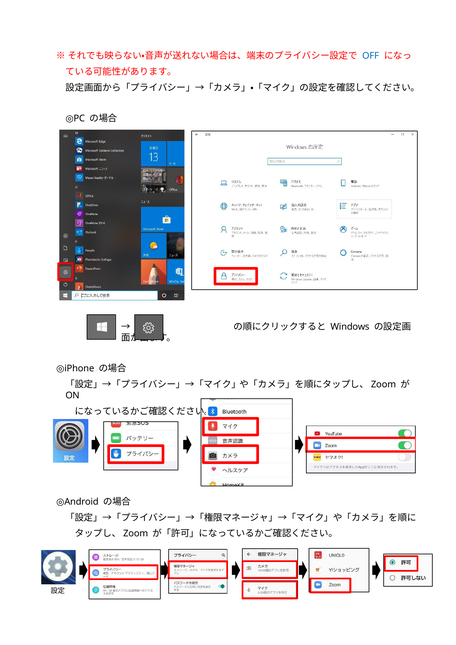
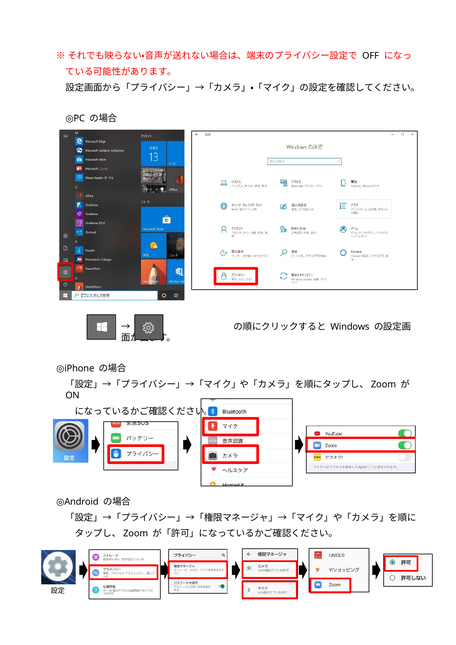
OFF colour: blue -> black
